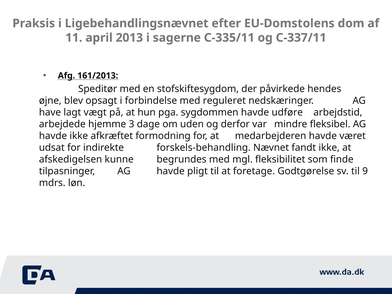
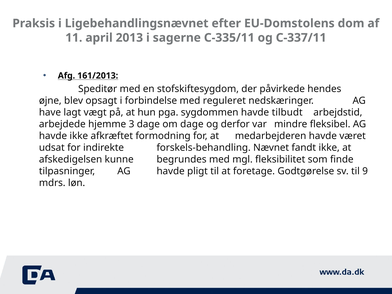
udføre: udføre -> tilbudt
om uden: uden -> dage
